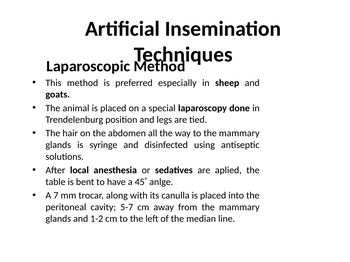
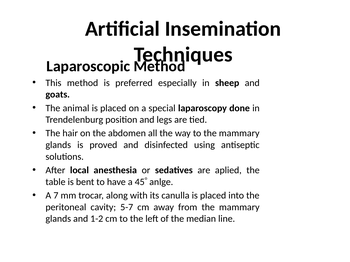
syringe: syringe -> proved
